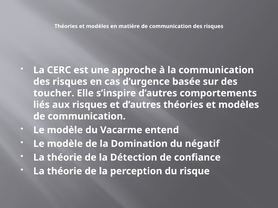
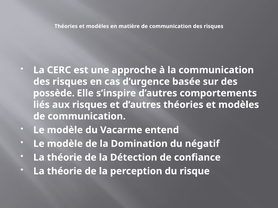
toucher: toucher -> possède
